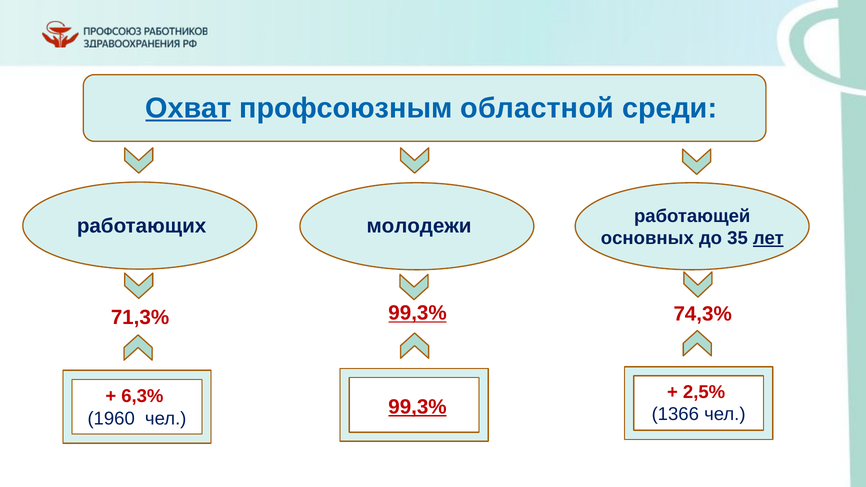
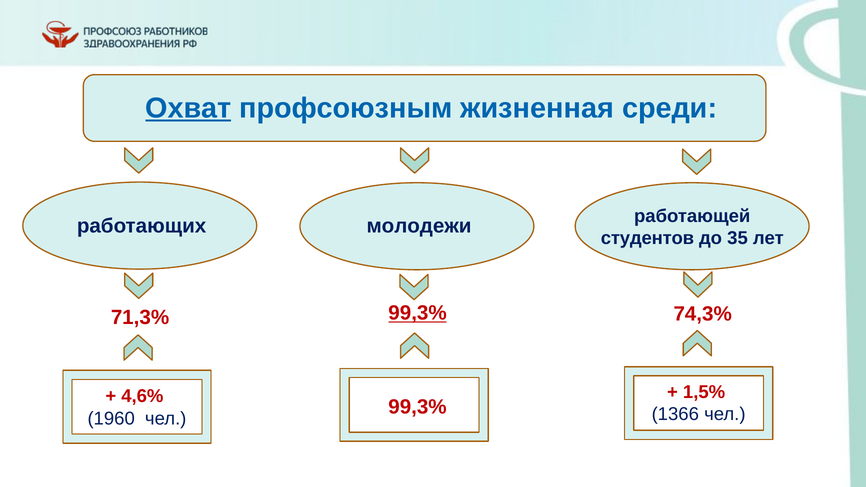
областной: областной -> жизненная
основных: основных -> студентов
лет underline: present -> none
2,5%: 2,5% -> 1,5%
6,3%: 6,3% -> 4,6%
99,3% at (417, 407) underline: present -> none
